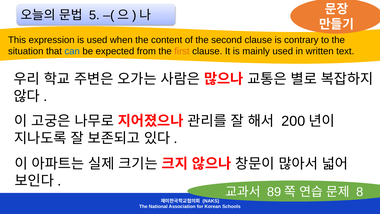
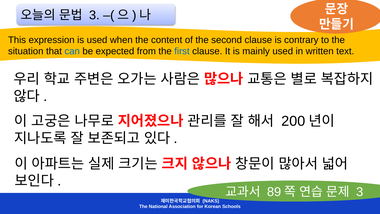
5 at (94, 15): 5 -> 3
first colour: orange -> blue
8 at (360, 192): 8 -> 3
